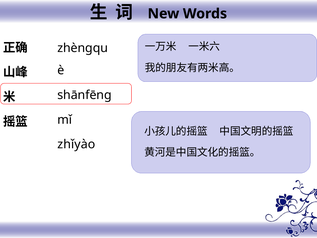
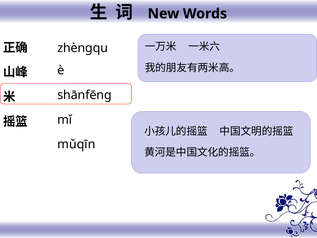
zhǐyào: zhǐyào -> mǔqīn
